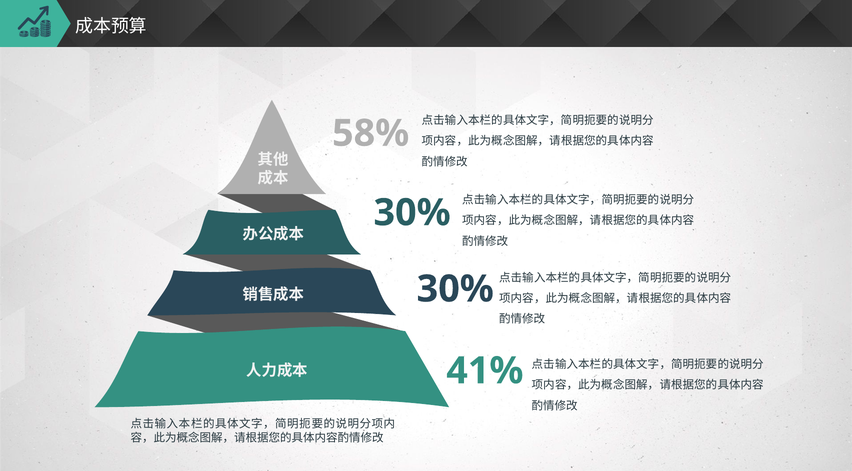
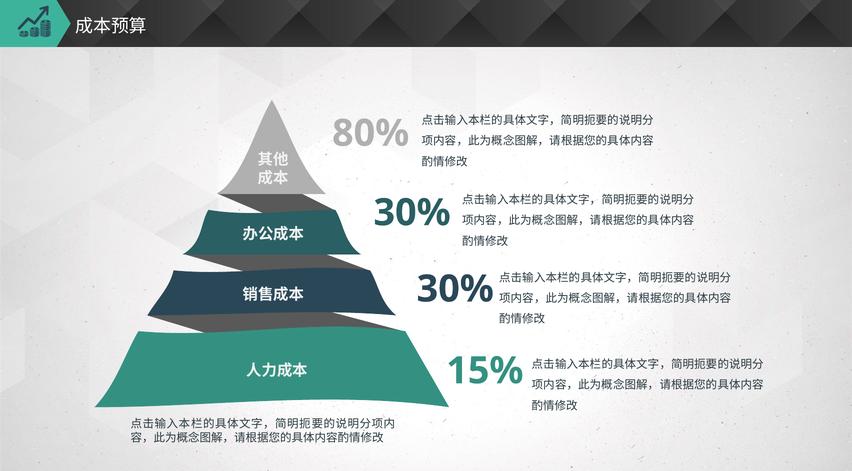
58%: 58% -> 80%
41%: 41% -> 15%
